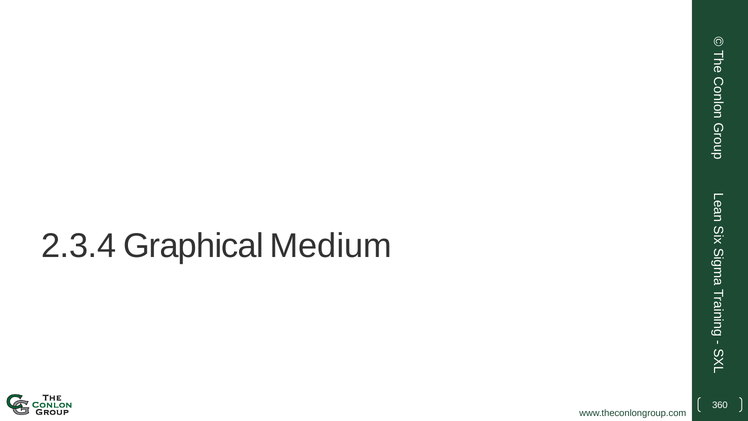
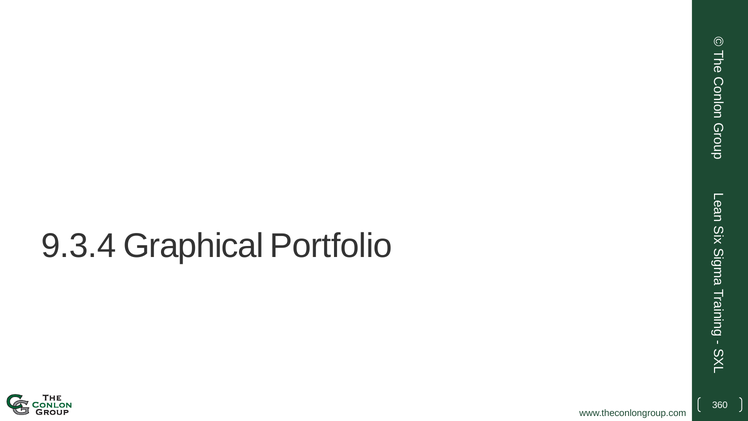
2.3.4: 2.3.4 -> 9.3.4
Medium: Medium -> Portfolio
